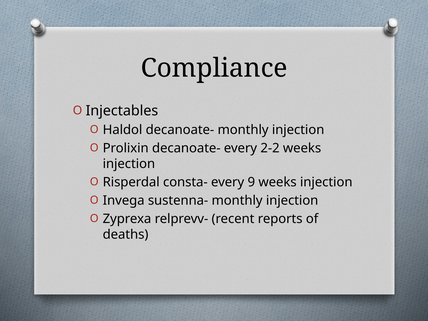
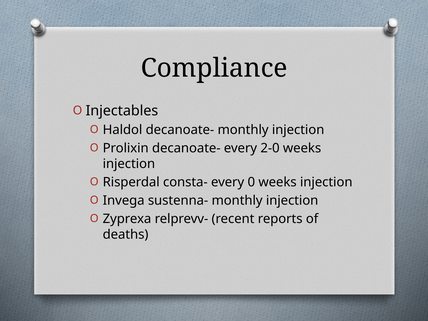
2-2: 2-2 -> 2-0
9: 9 -> 0
